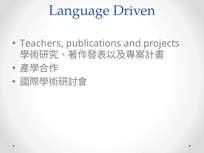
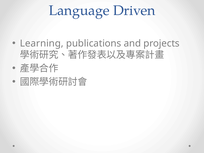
Teachers: Teachers -> Learning
